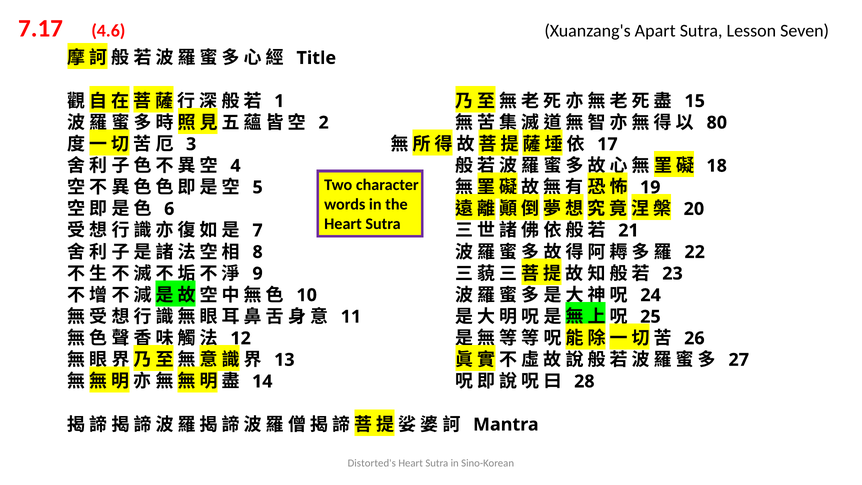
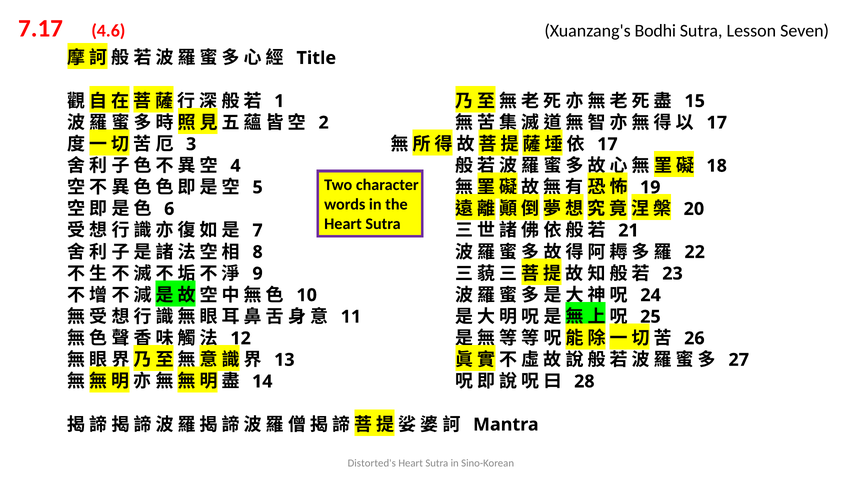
Apart: Apart -> Bodhi
80 at (717, 123): 80 -> 17
